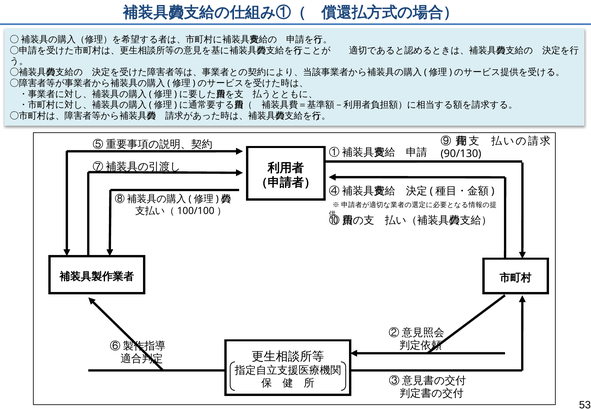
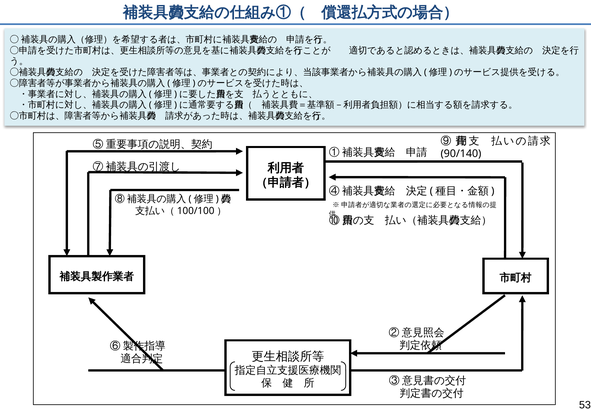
90/130: 90/130 -> 90/140
